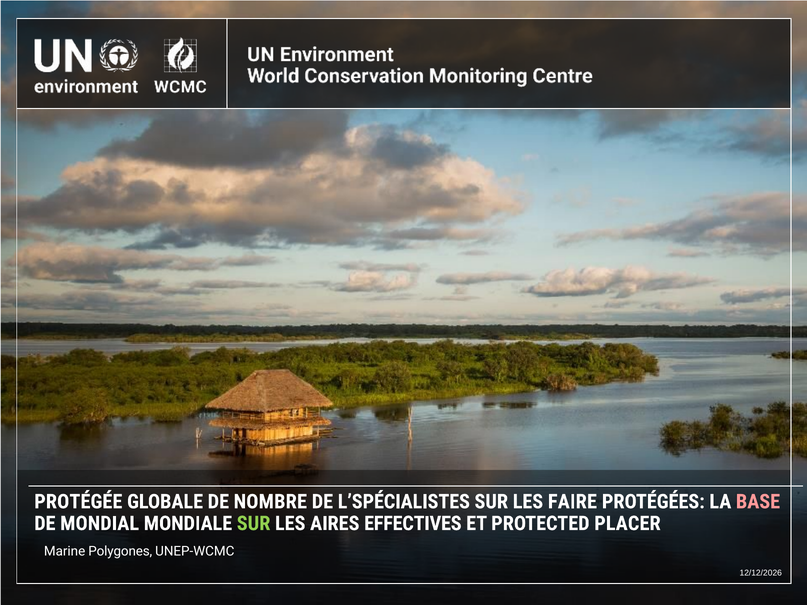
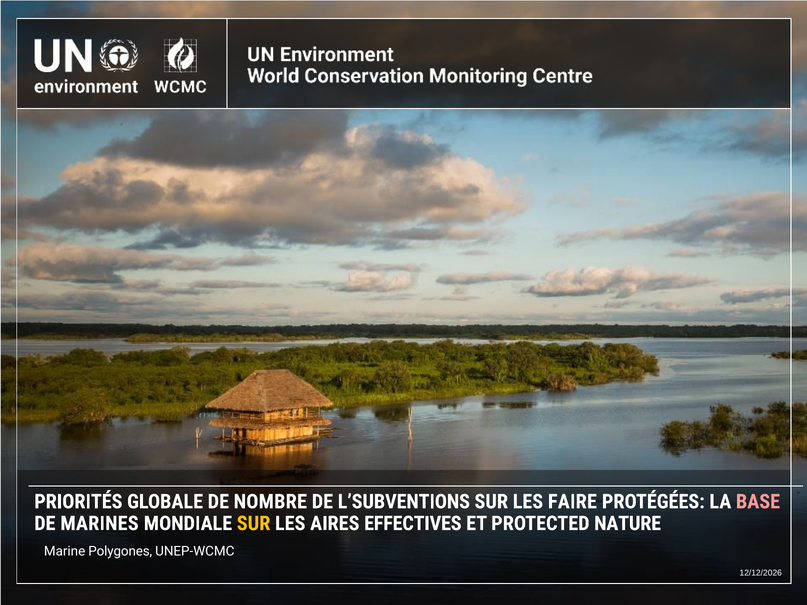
PROTÉGÉE: PROTÉGÉE -> PRIORITÉS
L’SPÉCIALISTES: L’SPÉCIALISTES -> L’SUBVENTIONS
MONDIAL: MONDIAL -> MARINES
SUR at (254, 524) colour: light green -> yellow
PLACER: PLACER -> NATURE
